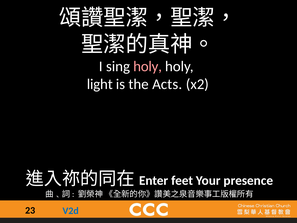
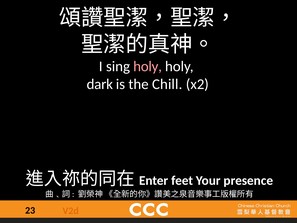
light: light -> dark
Acts: Acts -> Chill
V2d colour: blue -> orange
